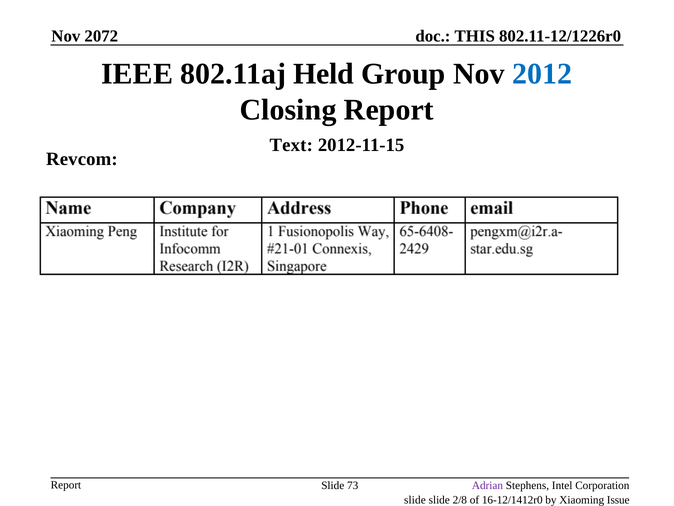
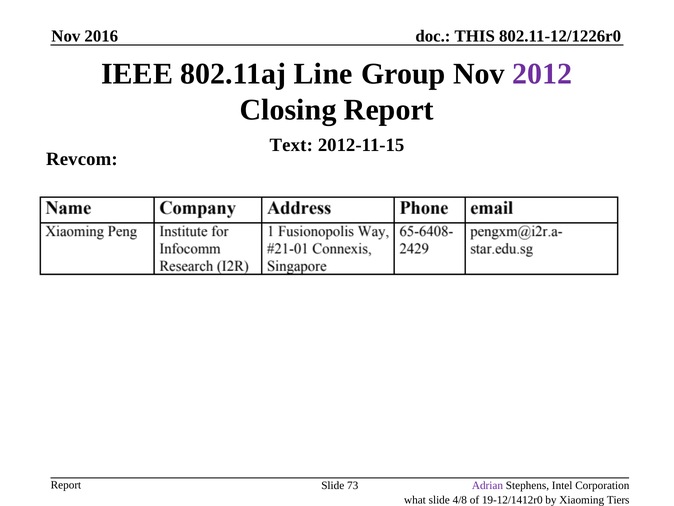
2072: 2072 -> 2016
Held: Held -> Line
2012 colour: blue -> purple
slide at (415, 500): slide -> what
2/8: 2/8 -> 4/8
16-12/1412r0: 16-12/1412r0 -> 19-12/1412r0
Issue: Issue -> Tiers
